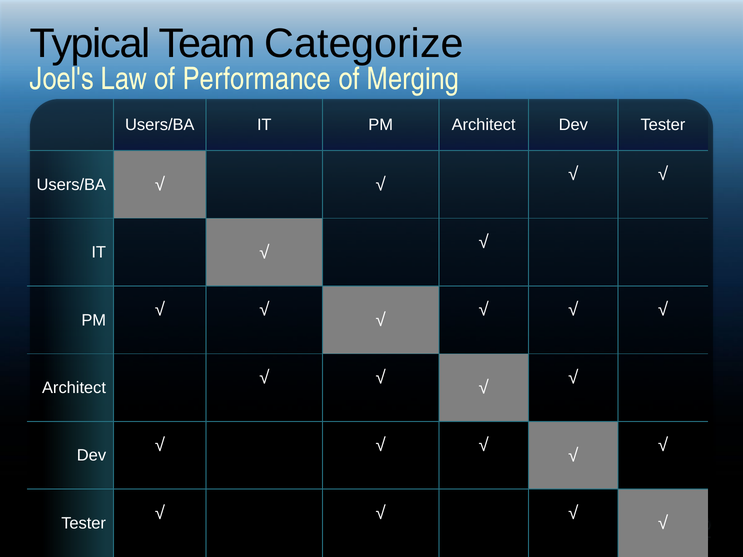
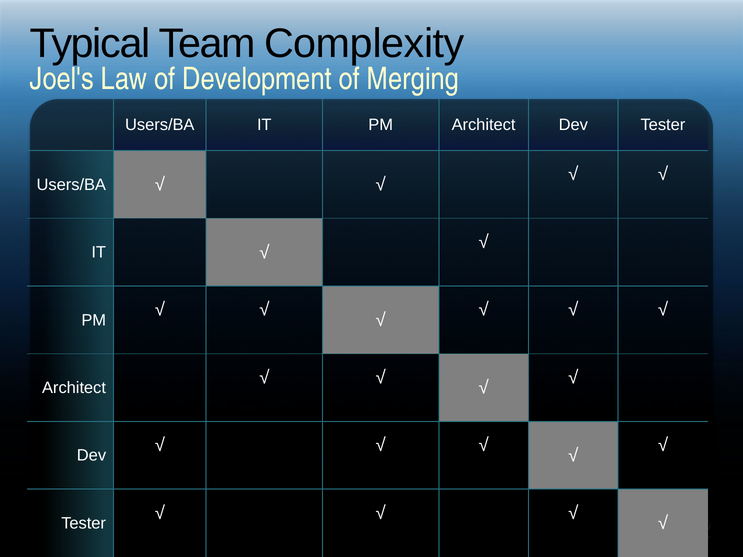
Categorize: Categorize -> Complexity
Performance: Performance -> Development
